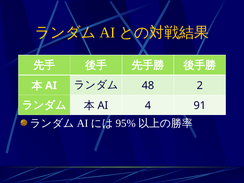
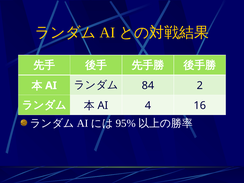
48: 48 -> 84
91: 91 -> 16
